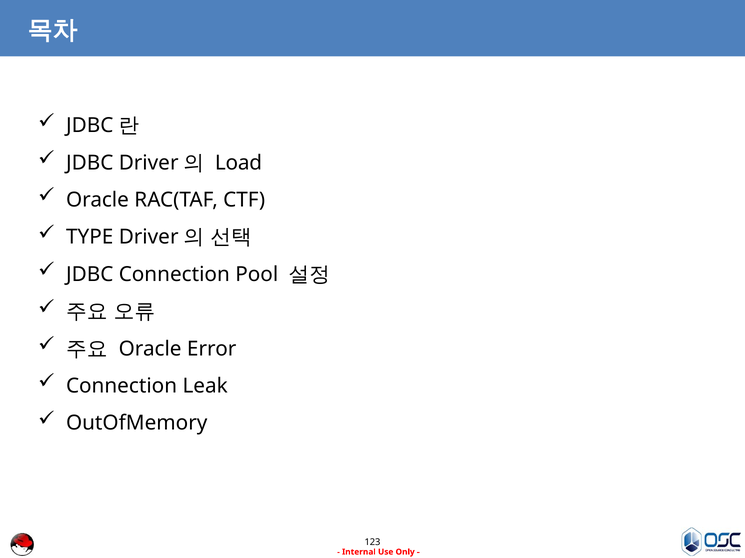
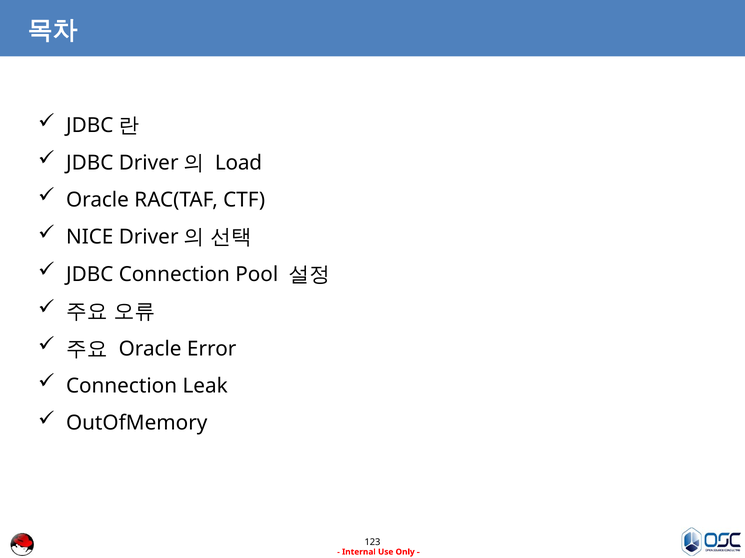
TYPE: TYPE -> NICE
